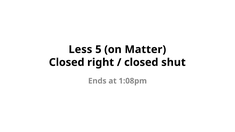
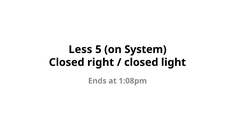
Matter: Matter -> System
shut: shut -> light
